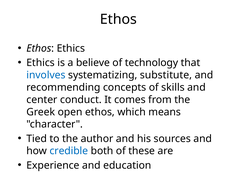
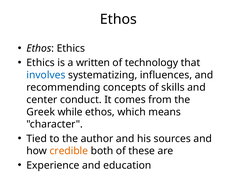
believe: believe -> written
substitute: substitute -> influences
open: open -> while
credible colour: blue -> orange
